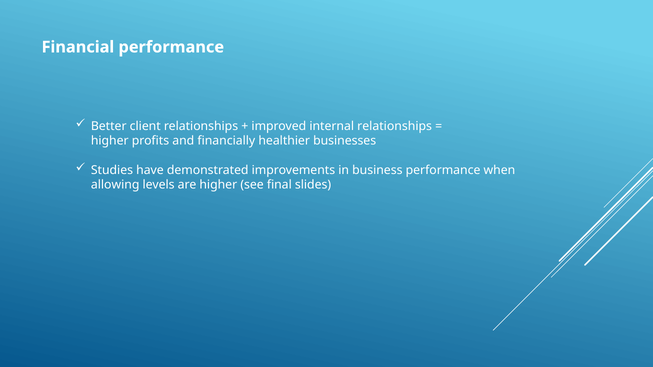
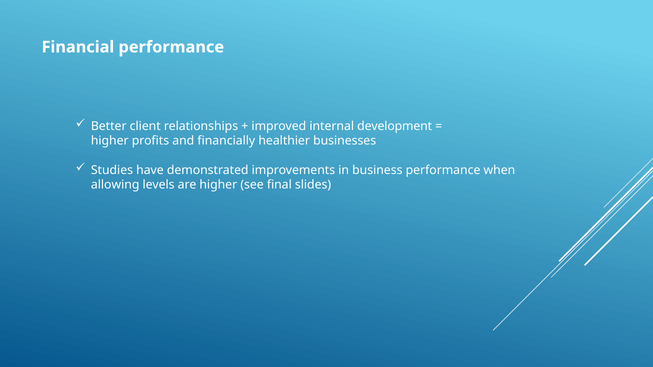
internal relationships: relationships -> development
